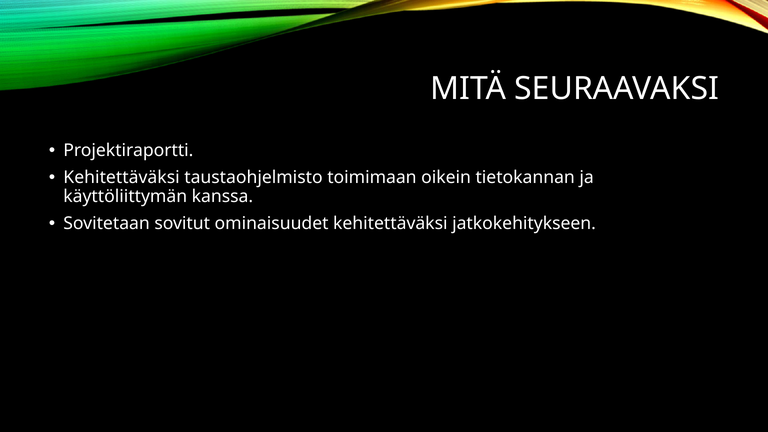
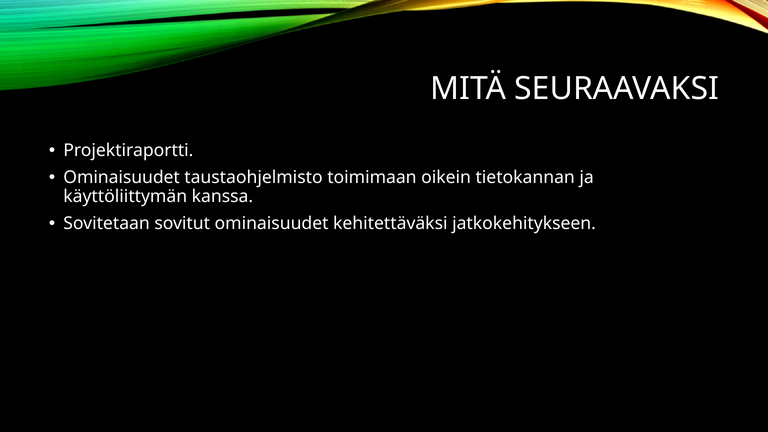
Kehitettäväksi at (122, 178): Kehitettäväksi -> Ominaisuudet
